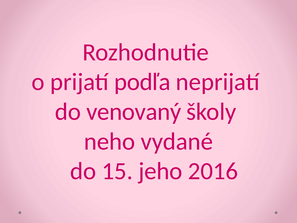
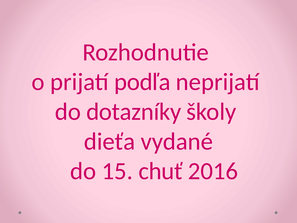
venovaný: venovaný -> dotazníky
neho: neho -> dieťa
jeho: jeho -> chuť
